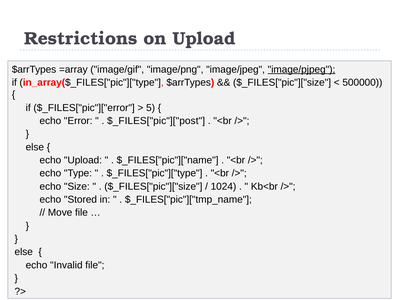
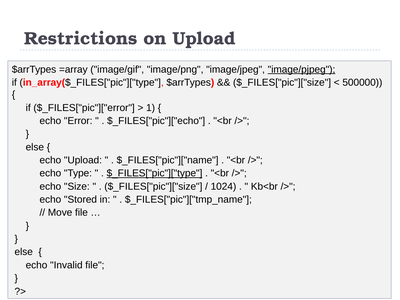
5: 5 -> 1
$_FILES["pic"]["post: $_FILES["pic"]["post -> $_FILES["pic"]["echo
$_FILES["pic"]["type underline: none -> present
